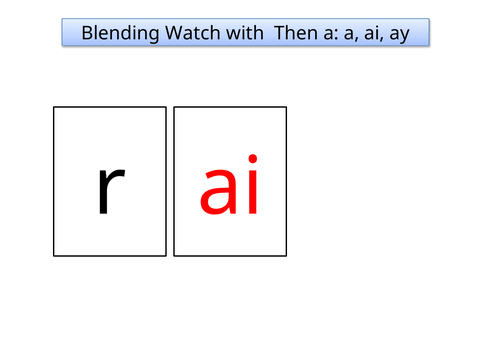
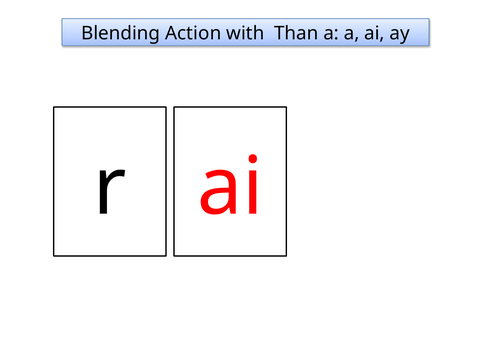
Watch: Watch -> Action
Then: Then -> Than
